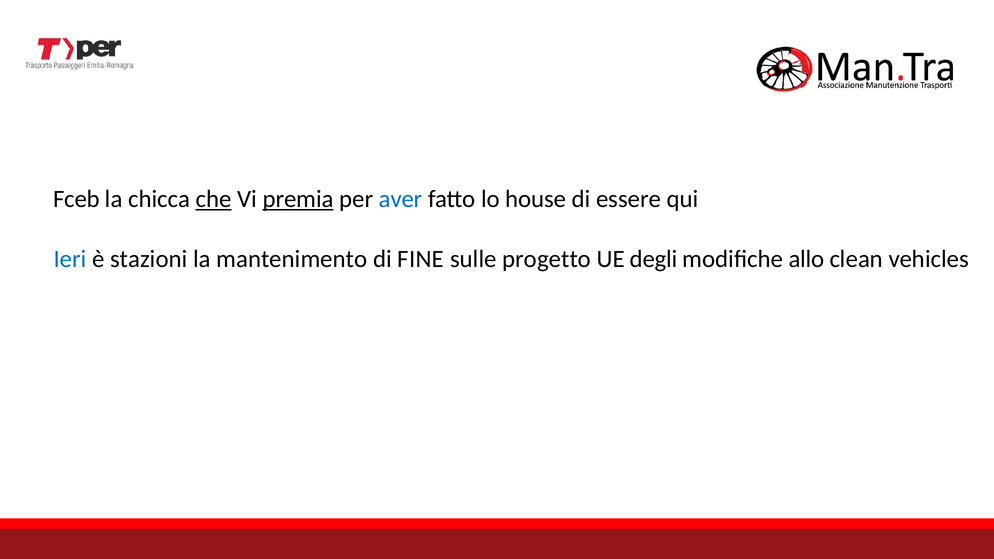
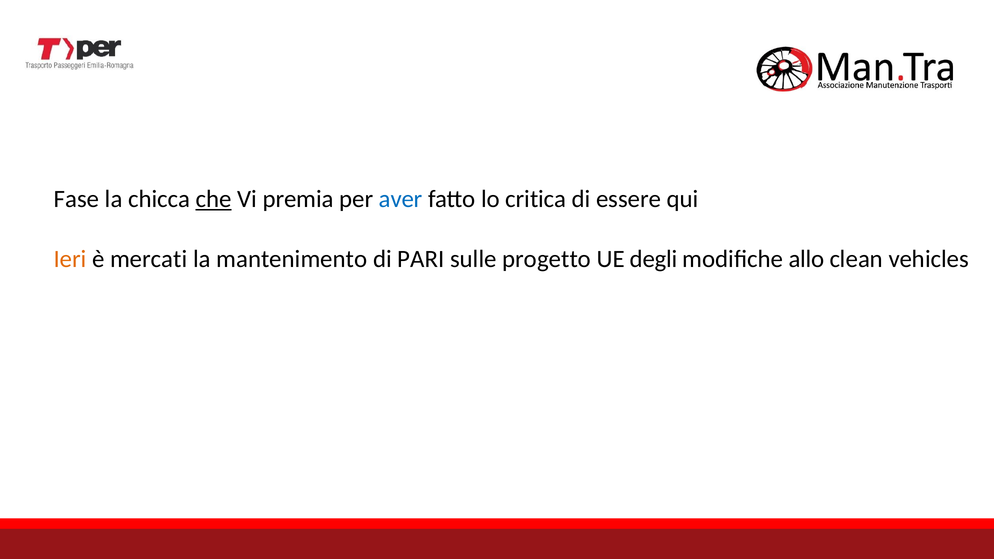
Fceb: Fceb -> Fase
premia underline: present -> none
house: house -> critica
Ieri colour: blue -> orange
stazioni: stazioni -> mercati
FINE: FINE -> PARI
